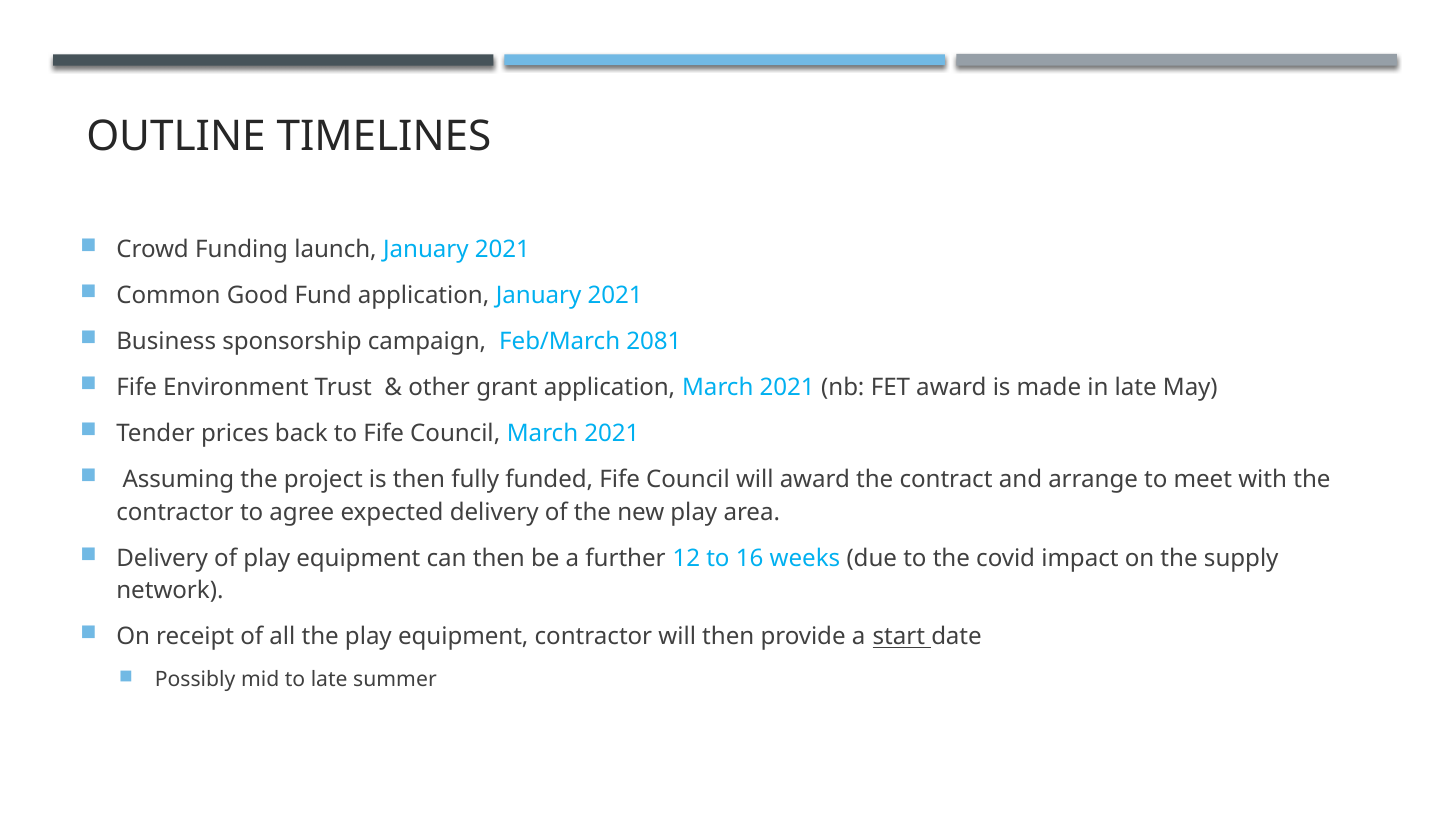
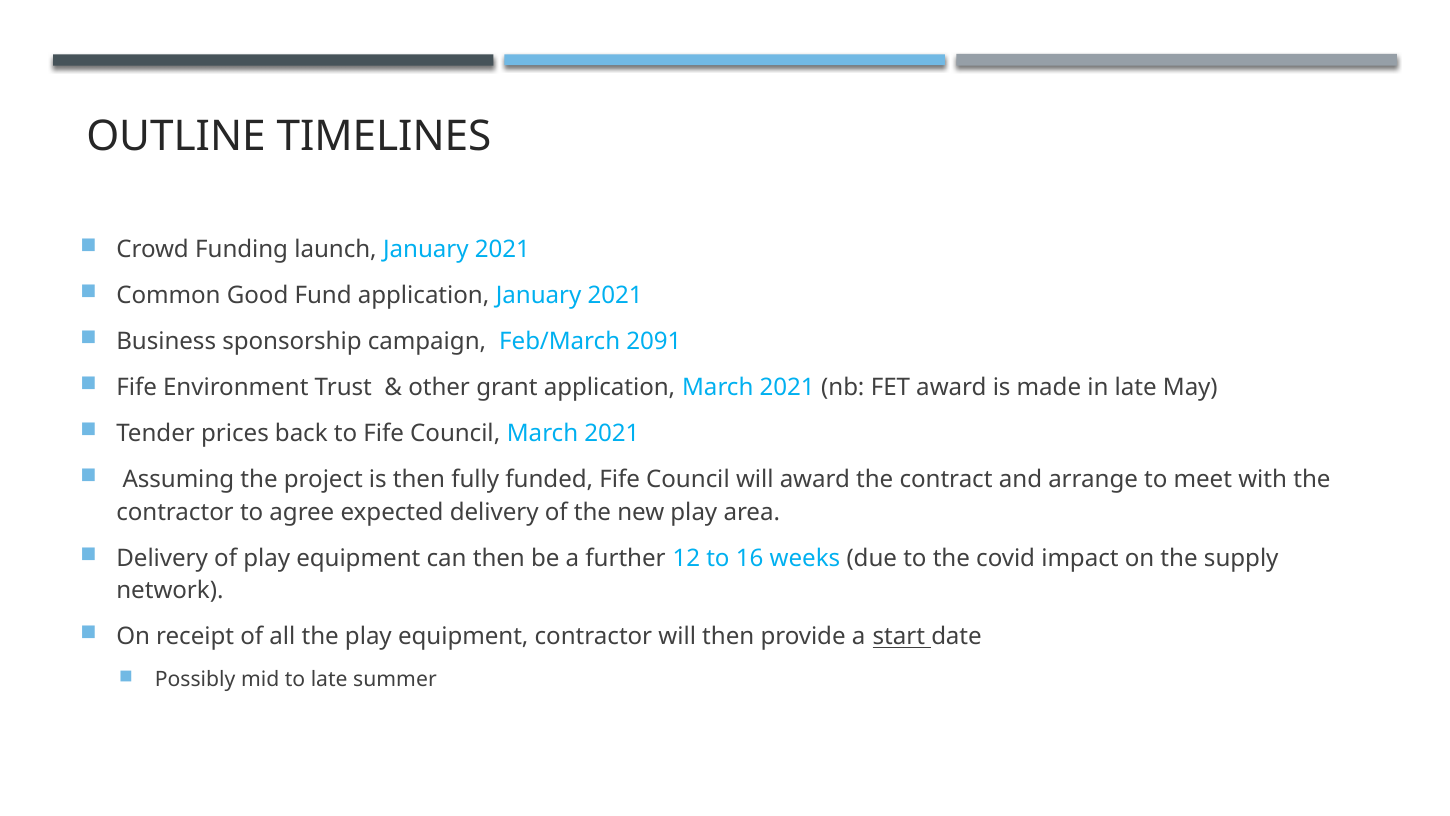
2081: 2081 -> 2091
